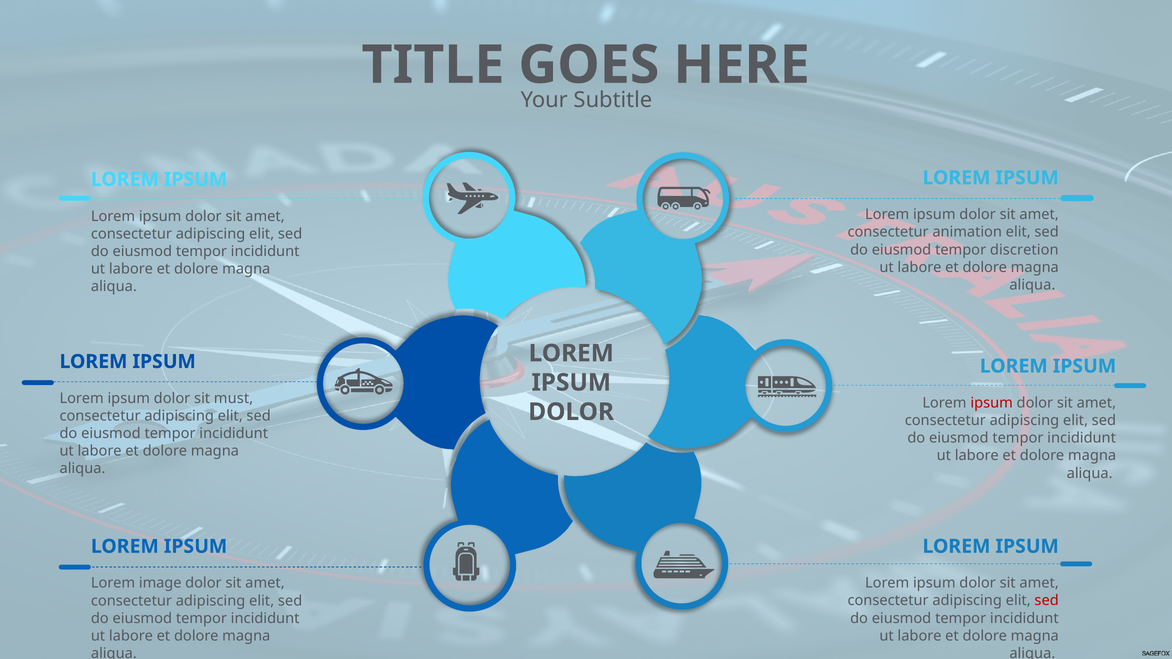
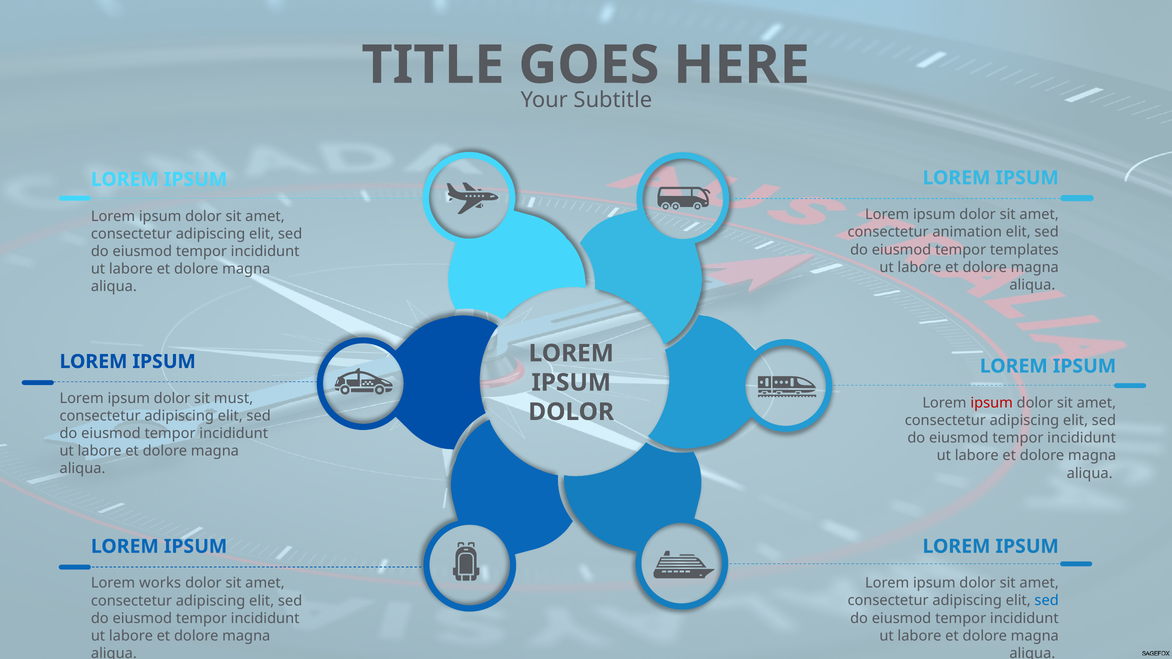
discretion: discretion -> templates
image: image -> works
sed at (1047, 601) colour: red -> blue
